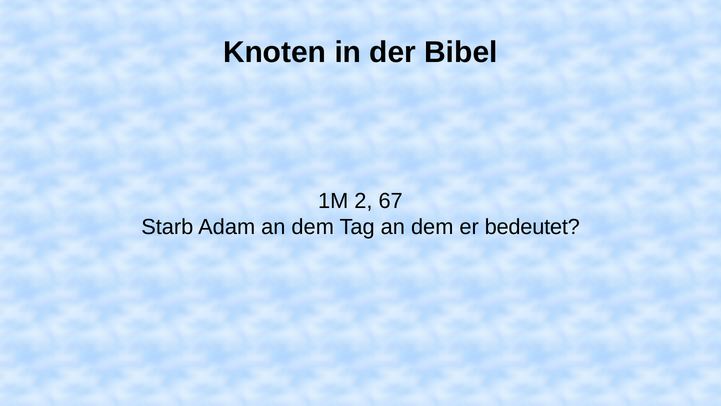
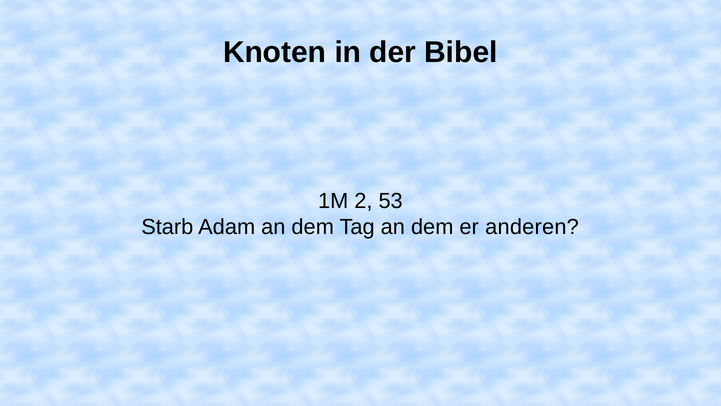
67: 67 -> 53
bedeutet: bedeutet -> anderen
